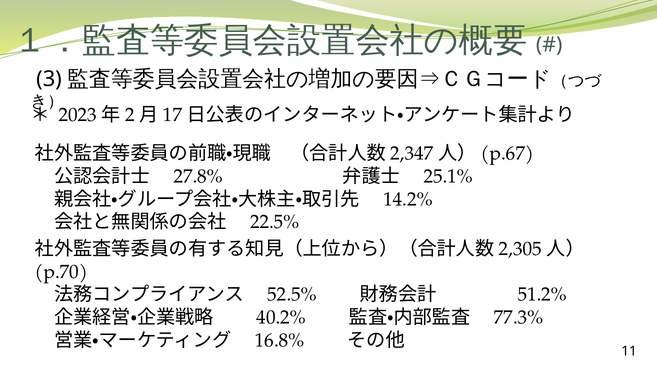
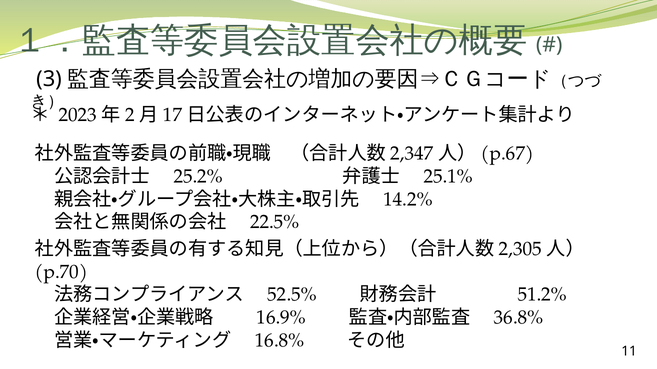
27.8%: 27.8% -> 25.2%
40.2%: 40.2% -> 16.9%
77.3%: 77.3% -> 36.8%
